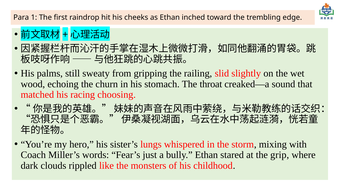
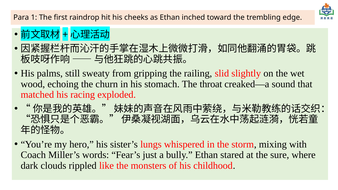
choosing: choosing -> exploded
grip: grip -> sure
